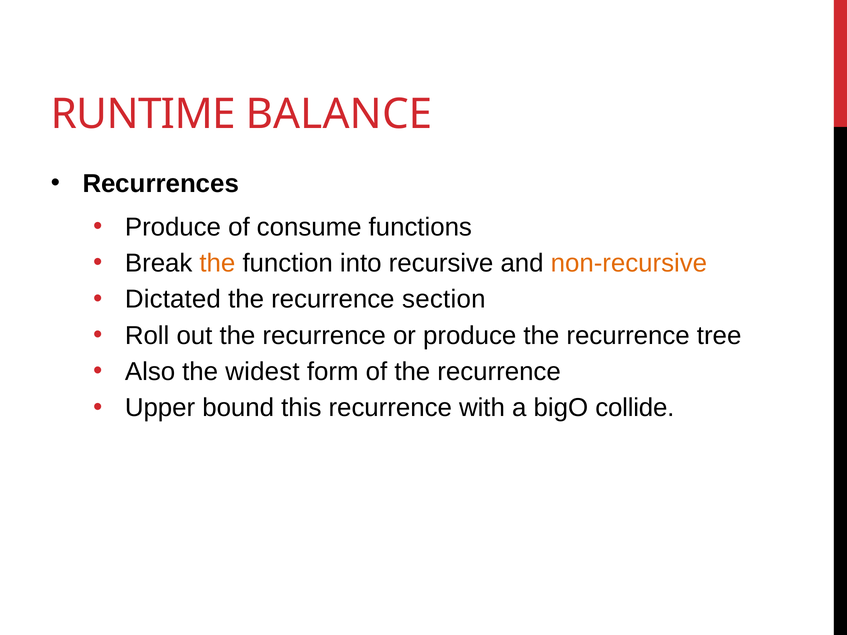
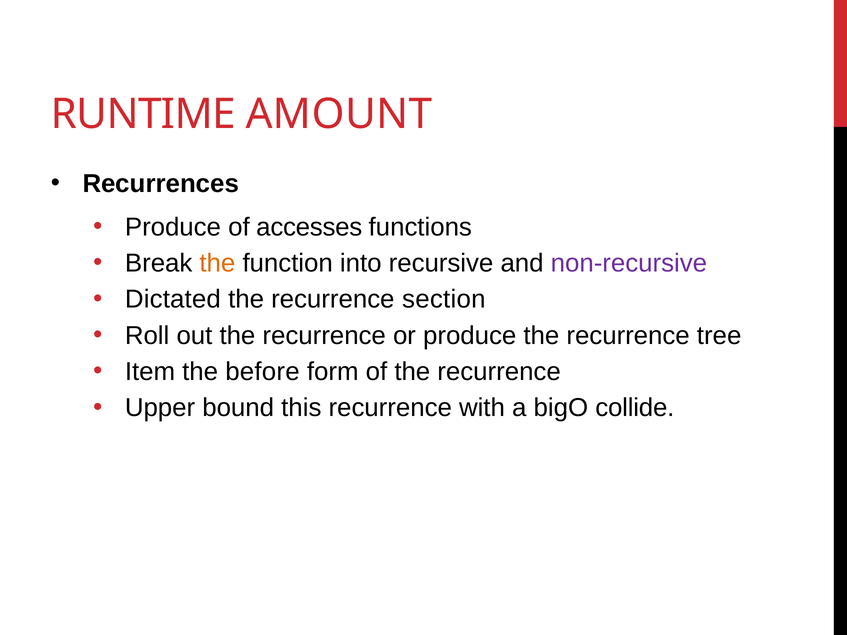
BALANCE: BALANCE -> AMOUNT
consume: consume -> accesses
non-recursive colour: orange -> purple
Also: Also -> Item
widest: widest -> before
